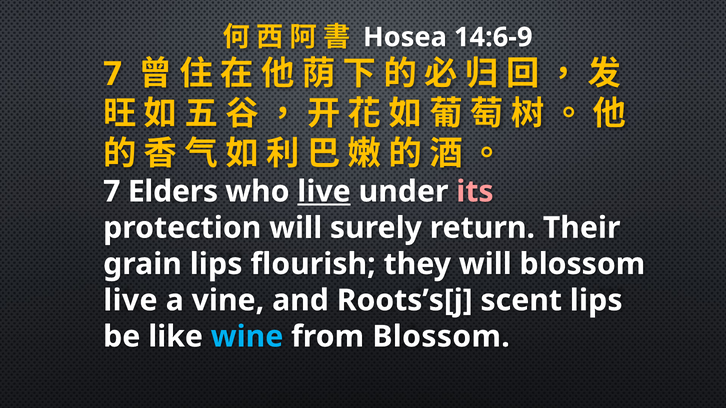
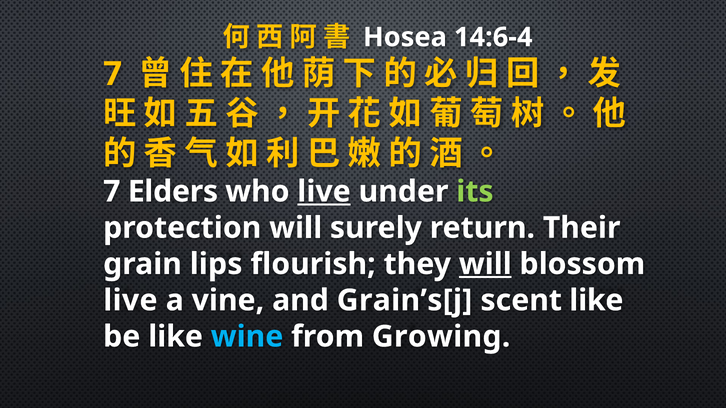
14:6-9: 14:6-9 -> 14:6-4
its colour: pink -> light green
will at (485, 264) underline: none -> present
Roots’s[j: Roots’s[j -> Grain’s[j
scent lips: lips -> like
from Blossom: Blossom -> Growing
